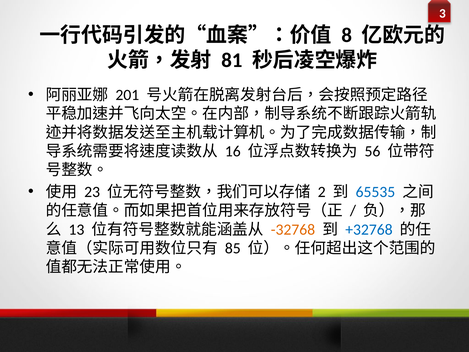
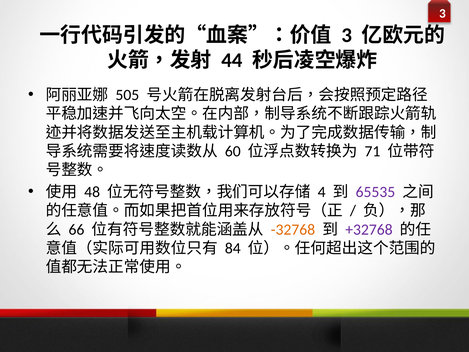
8 at (347, 35): 8 -> 3
81: 81 -> 44
201: 201 -> 505
16: 16 -> 60
56: 56 -> 71
23: 23 -> 48
2: 2 -> 4
65535 colour: blue -> purple
13: 13 -> 66
+32768 colour: blue -> purple
85: 85 -> 84
